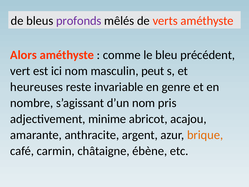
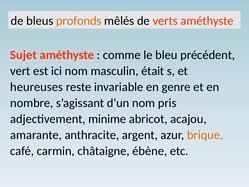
profonds colour: purple -> orange
Alors: Alors -> Sujet
peut: peut -> était
